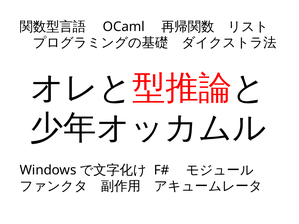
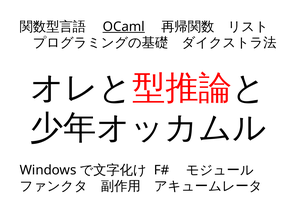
OCaml underline: none -> present
